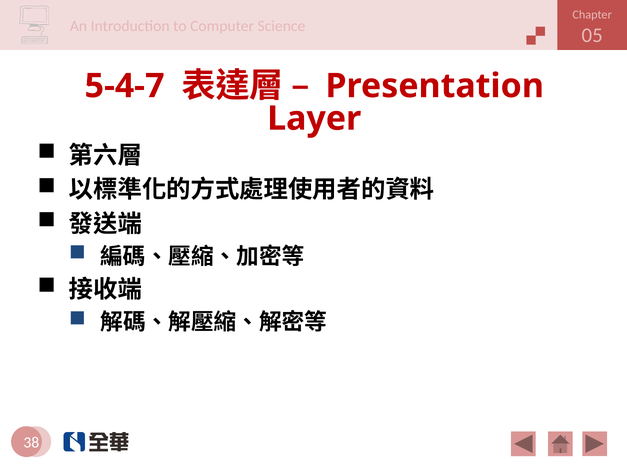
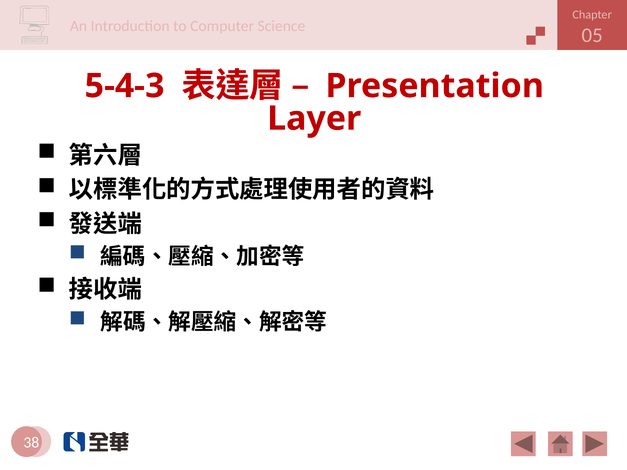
5-4-7: 5-4-7 -> 5-4-3
